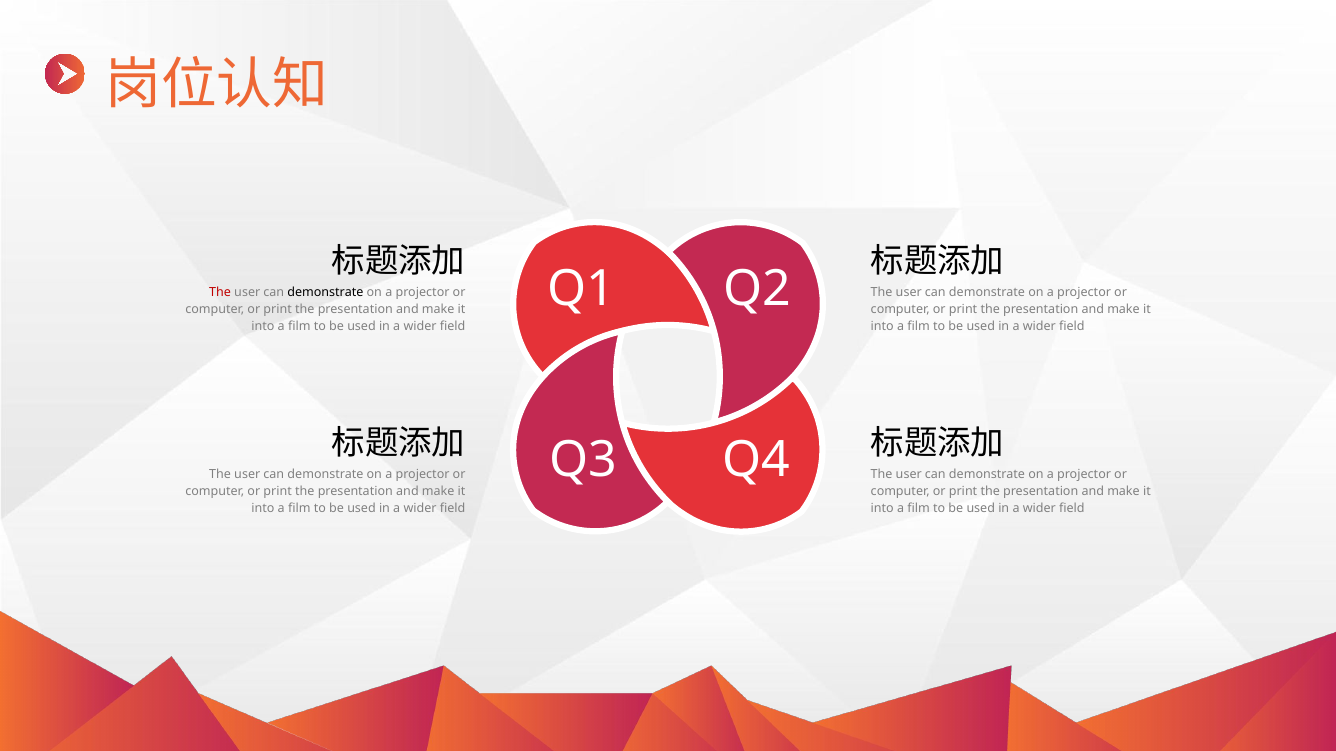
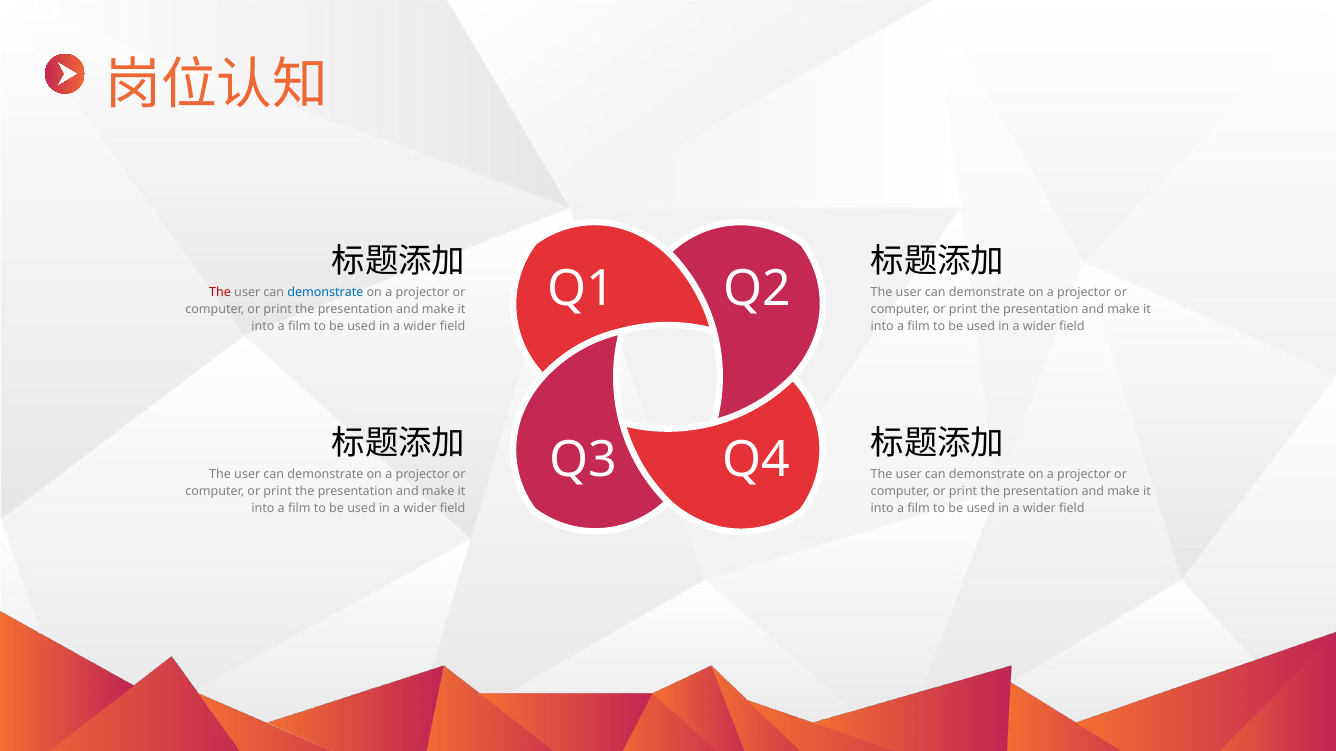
demonstrate at (325, 293) colour: black -> blue
